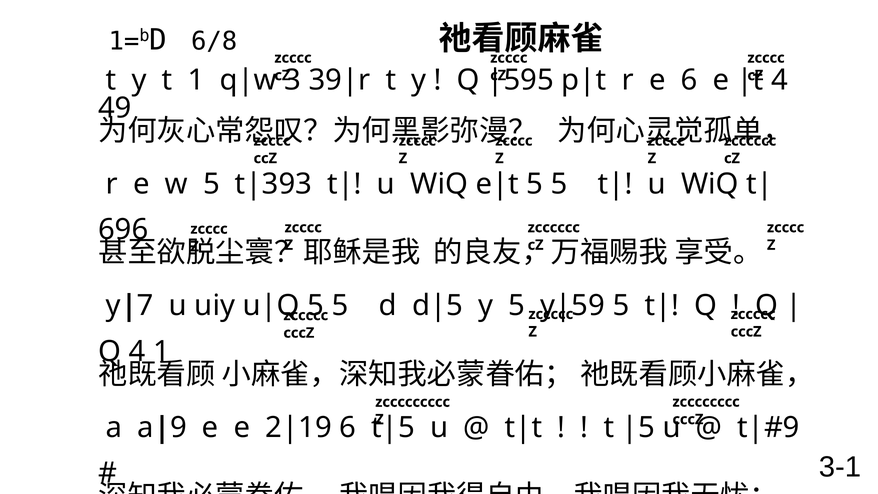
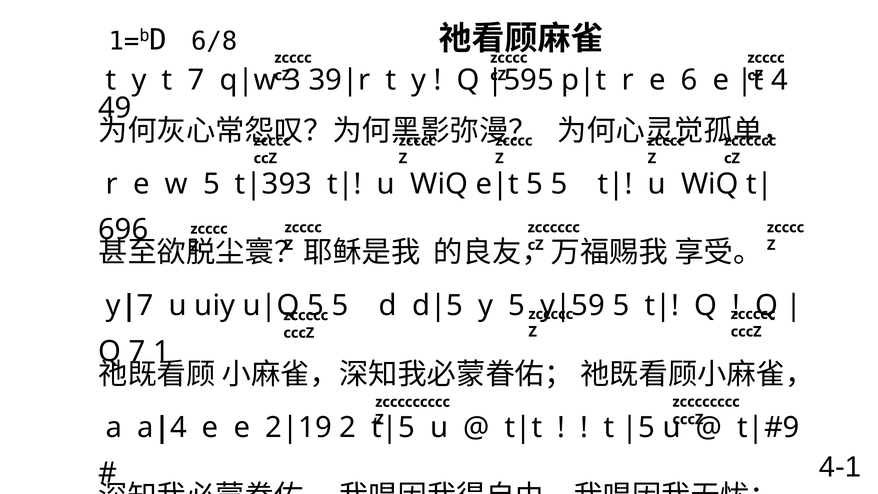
t 1: 1 -> 7
Q 4: 4 -> 7
9 at (178, 427): 9 -> 4
6 at (348, 427): 6 -> 2
3-1: 3-1 -> 4-1
